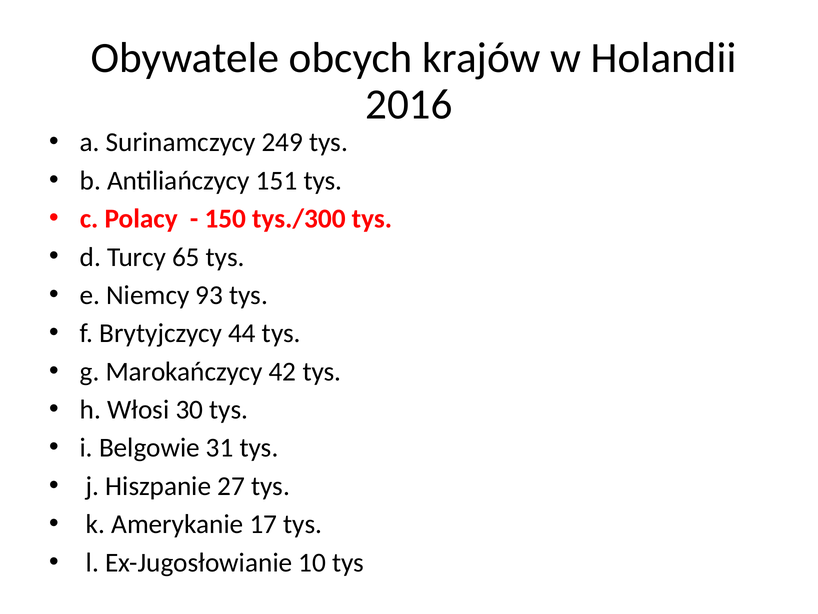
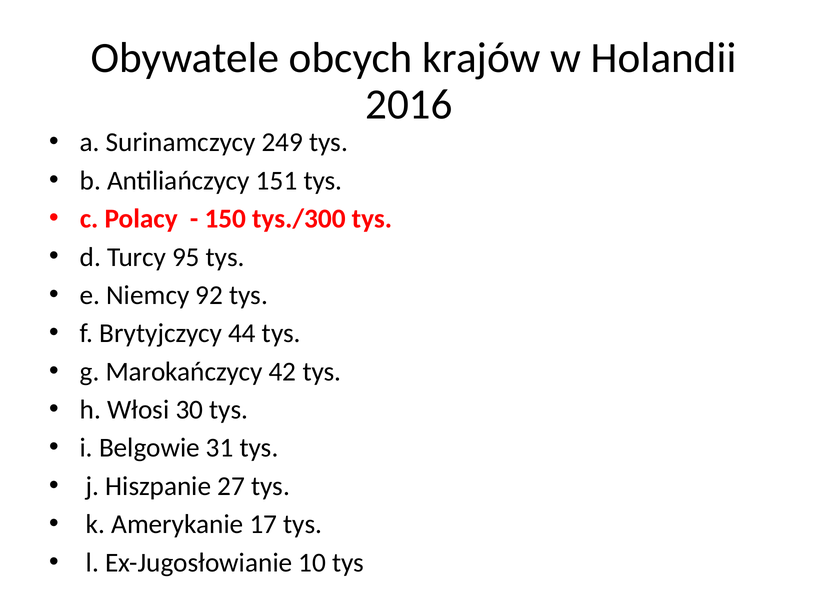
65: 65 -> 95
93: 93 -> 92
